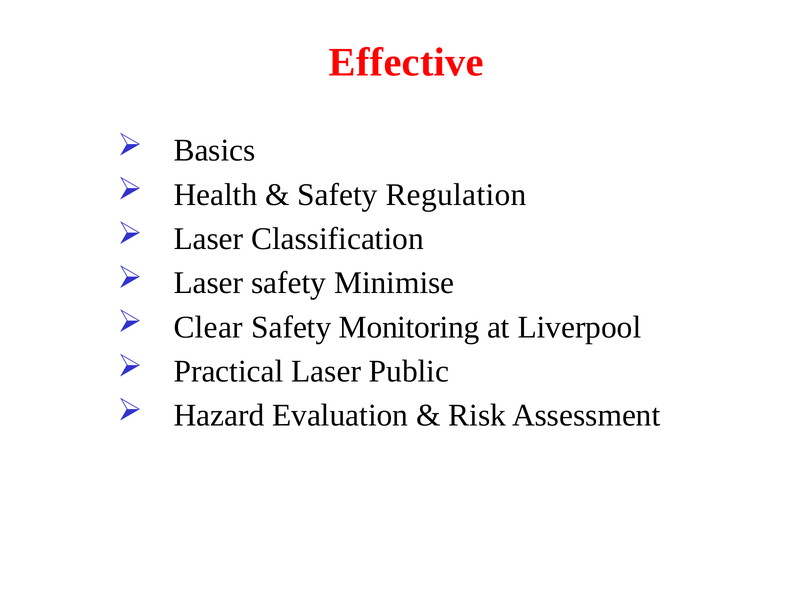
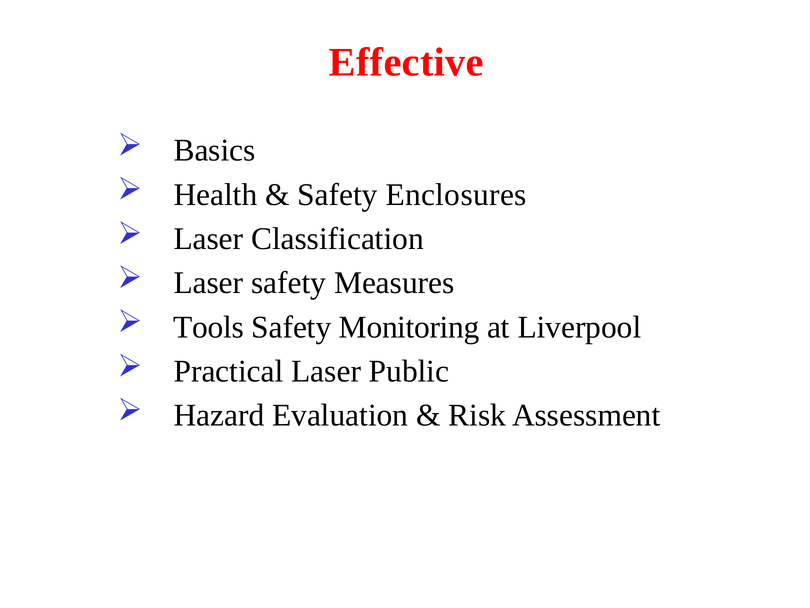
Regulation: Regulation -> Enclosures
Minimise: Minimise -> Measures
Clear: Clear -> Tools
